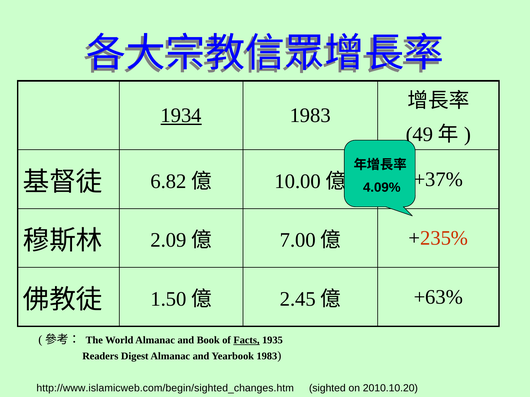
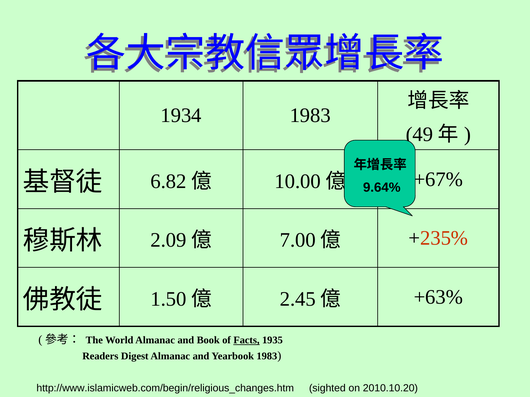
1934 underline: present -> none
+37%: +37% -> +67%
4.09%: 4.09% -> 9.64%
http://www.islamicweb.com/begin/sighted_changes.htm: http://www.islamicweb.com/begin/sighted_changes.htm -> http://www.islamicweb.com/begin/religious_changes.htm
